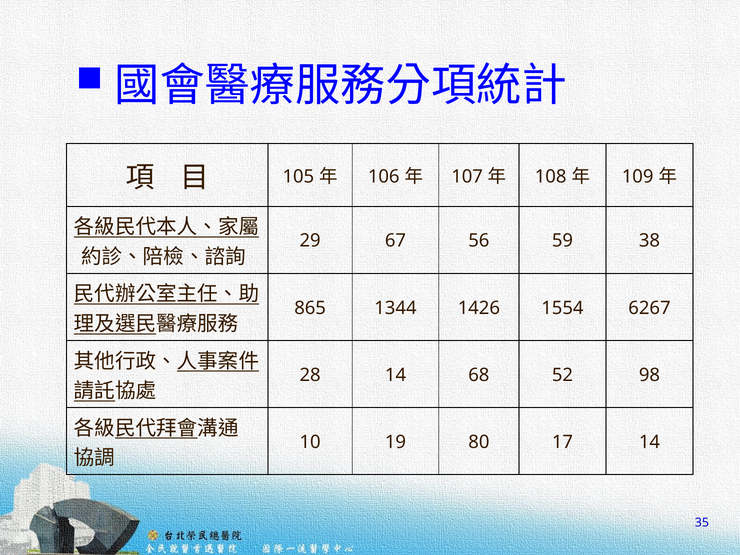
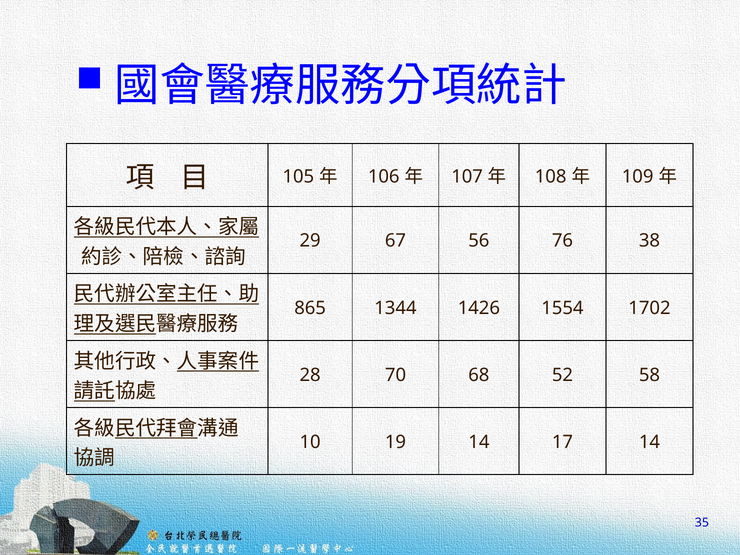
59: 59 -> 76
6267: 6267 -> 1702
28 14: 14 -> 70
98: 98 -> 58
19 80: 80 -> 14
